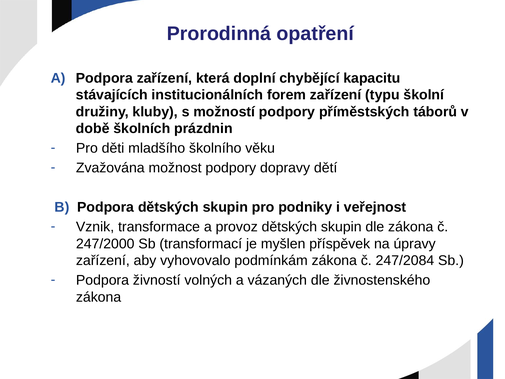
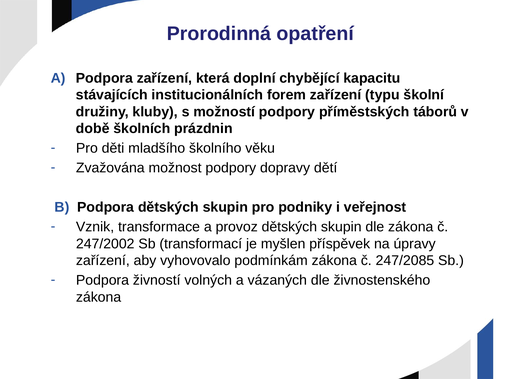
247/2000: 247/2000 -> 247/2002
247/2084: 247/2084 -> 247/2085
